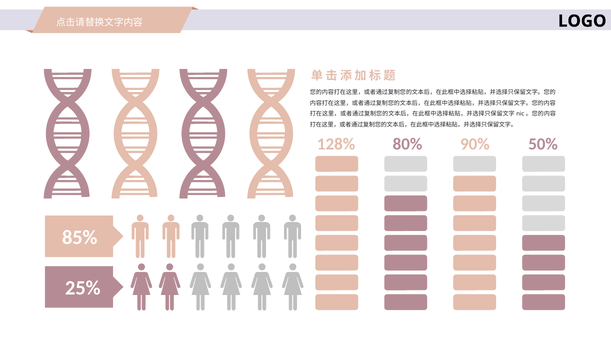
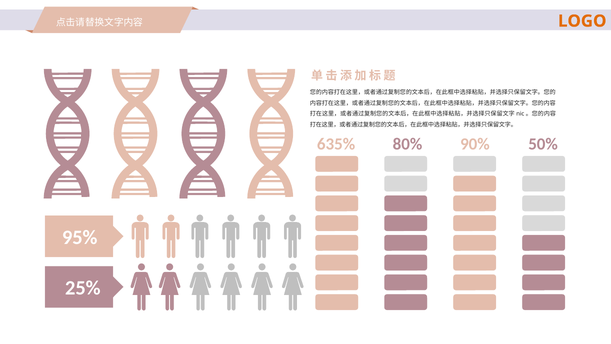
LOGO colour: black -> orange
128%: 128% -> 635%
85%: 85% -> 95%
